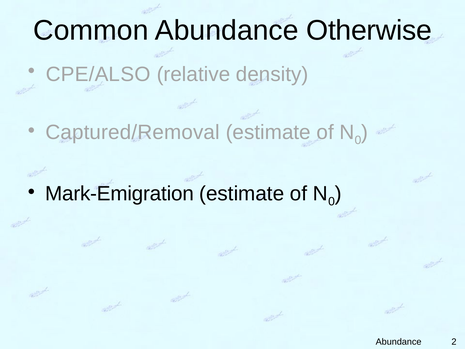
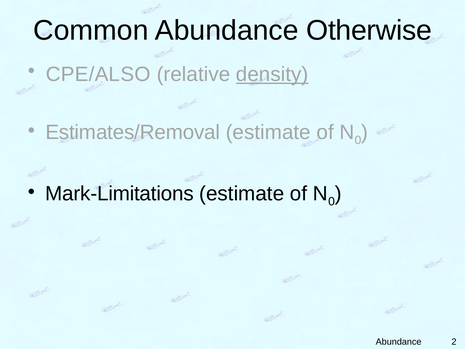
density underline: none -> present
Captured/Removal: Captured/Removal -> Estimates/Removal
Mark-Emigration: Mark-Emigration -> Mark-Limitations
